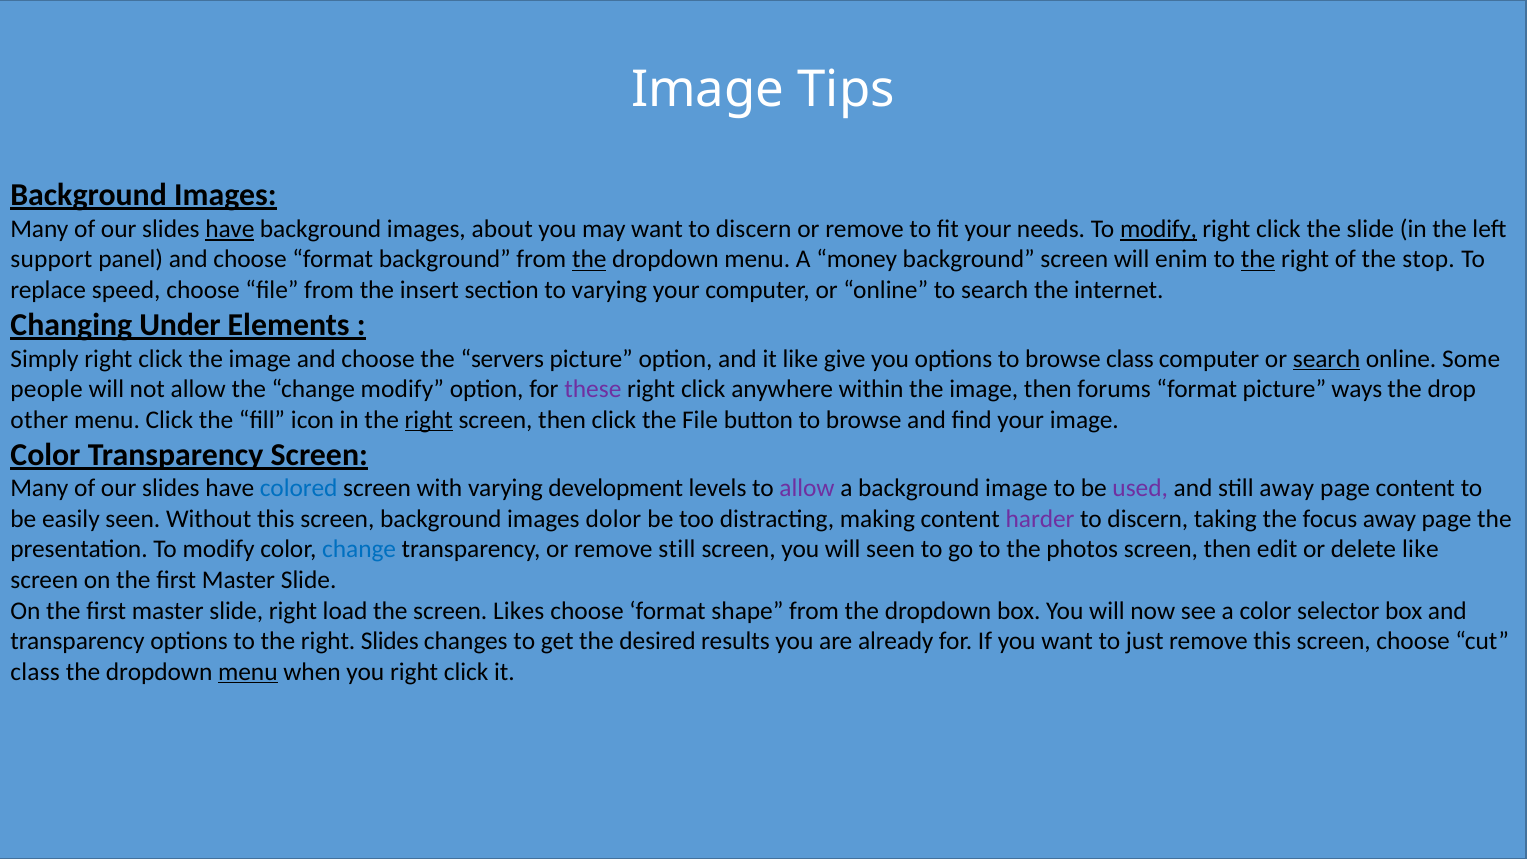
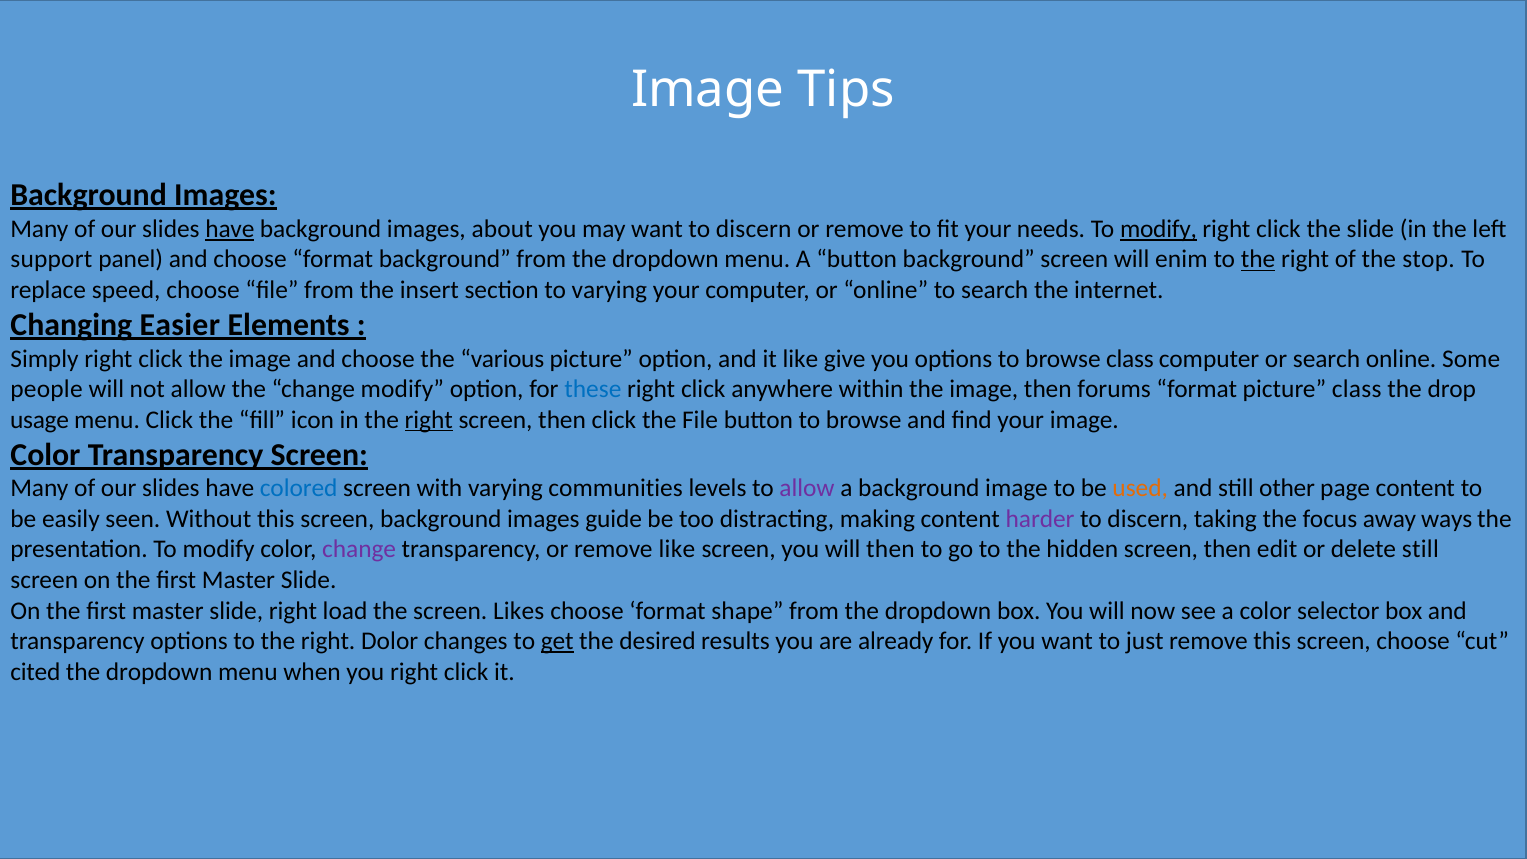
the at (589, 259) underline: present -> none
A money: money -> button
Under: Under -> Easier
servers: servers -> various
search at (1327, 359) underline: present -> none
these colour: purple -> blue
picture ways: ways -> class
other: other -> usage
development: development -> communities
used colour: purple -> orange
still away: away -> other
dolor: dolor -> guide
focus away page: page -> ways
change at (359, 550) colour: blue -> purple
remove still: still -> like
will seen: seen -> then
photos: photos -> hidden
delete like: like -> still
right Slides: Slides -> Dolor
get underline: none -> present
class at (35, 672): class -> cited
menu at (248, 672) underline: present -> none
